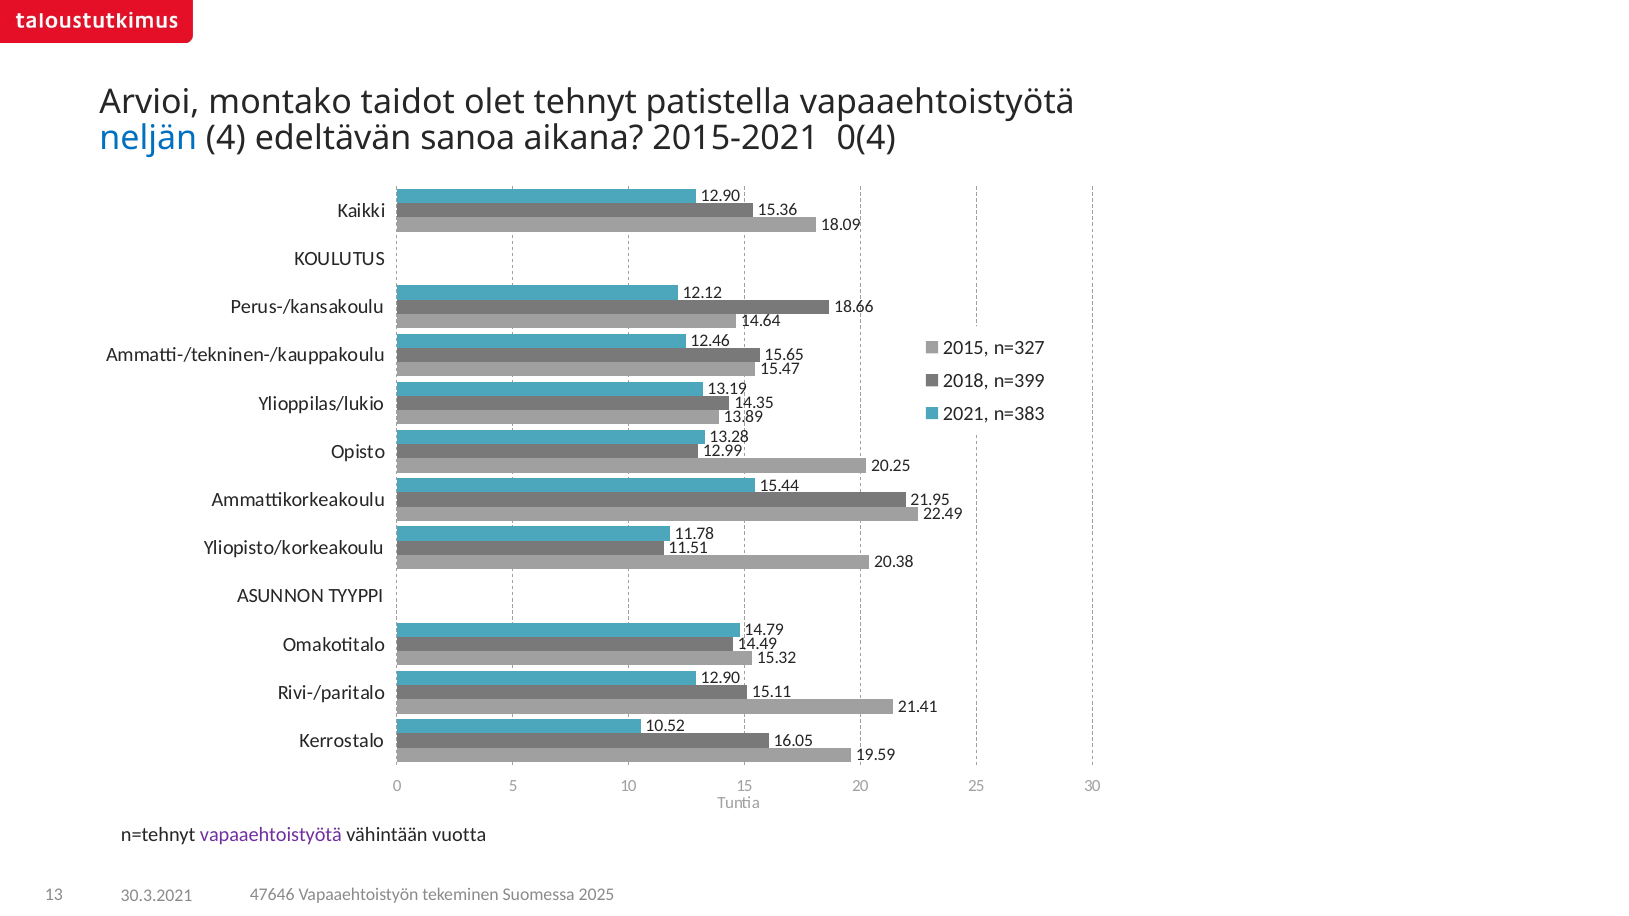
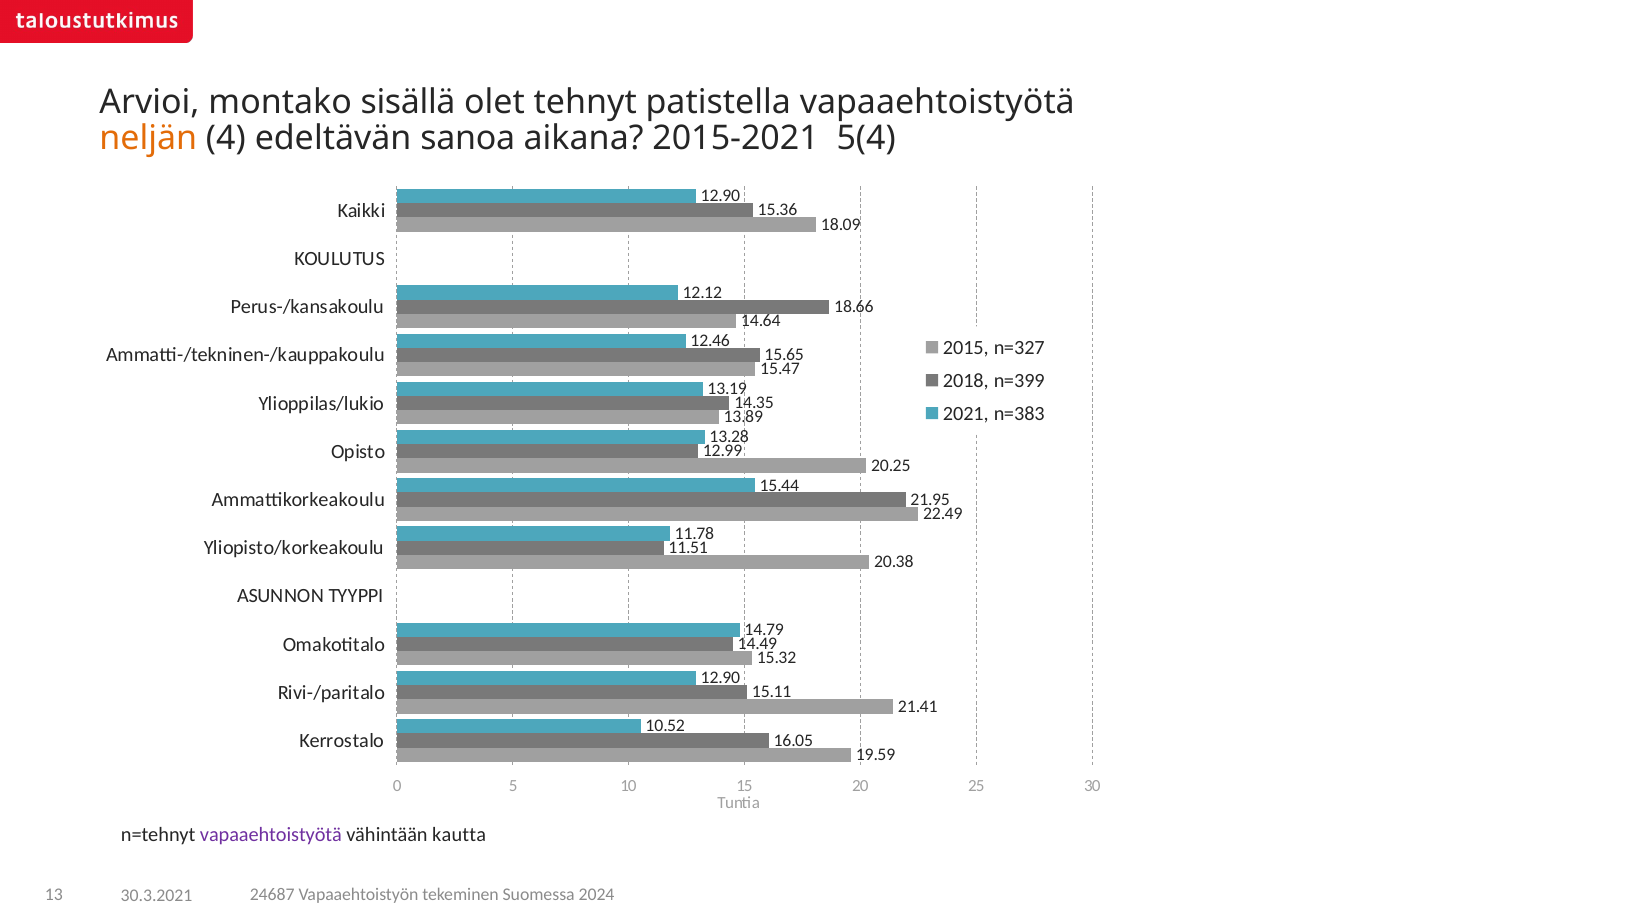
taidot: taidot -> sisällä
neljän colour: blue -> orange
0(4: 0(4 -> 5(4
vuotta: vuotta -> kautta
47646: 47646 -> 24687
2025: 2025 -> 2024
